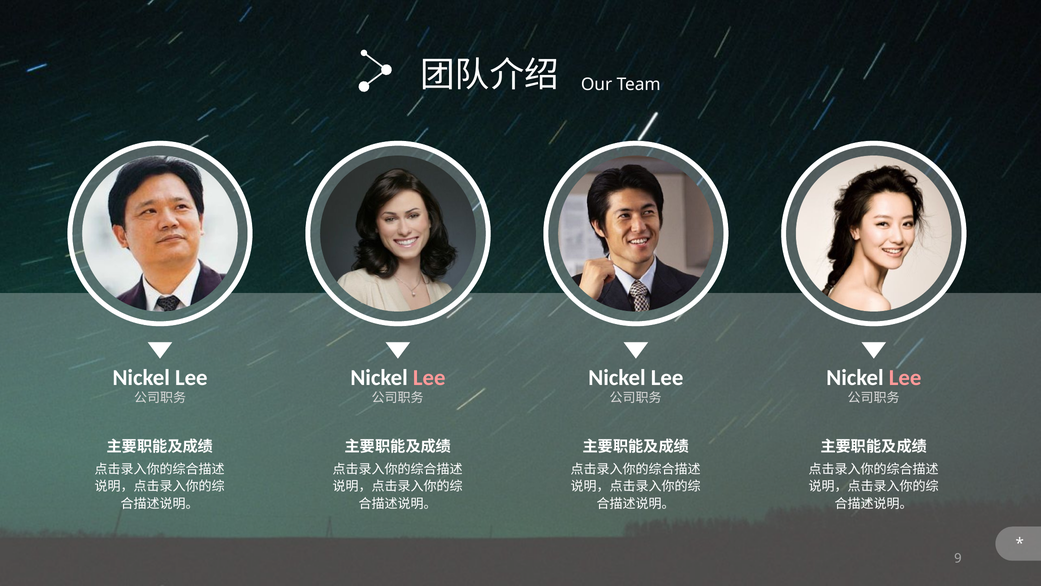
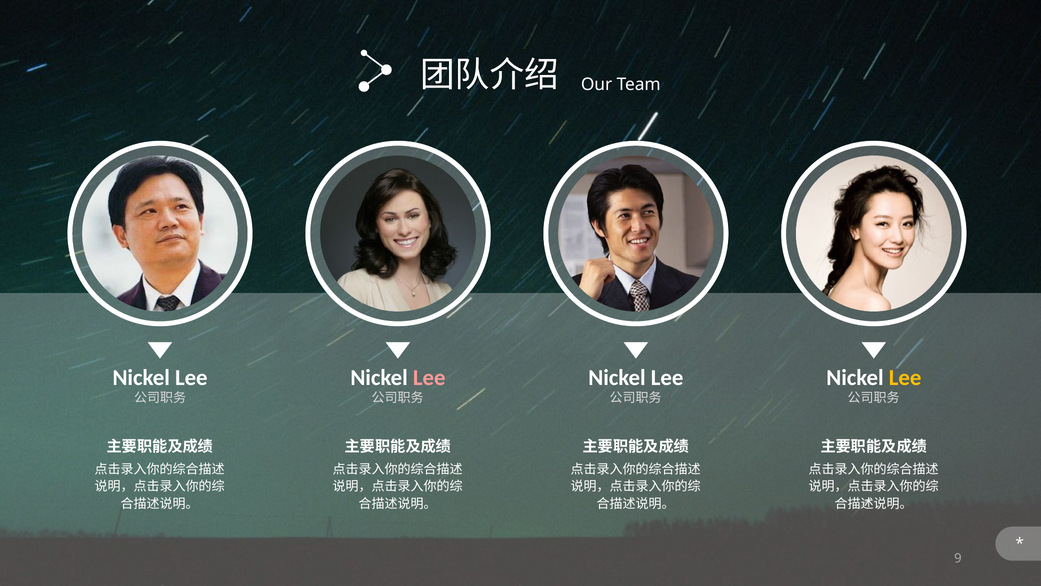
Lee at (905, 378) colour: pink -> yellow
